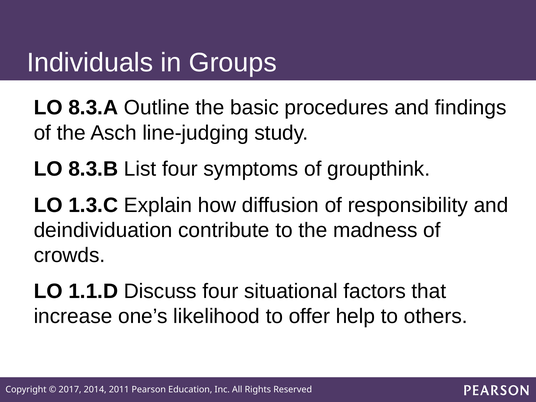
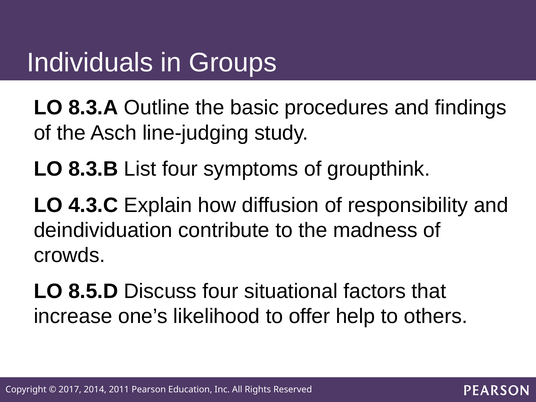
1.3.C: 1.3.C -> 4.3.C
1.1.D: 1.1.D -> 8.5.D
